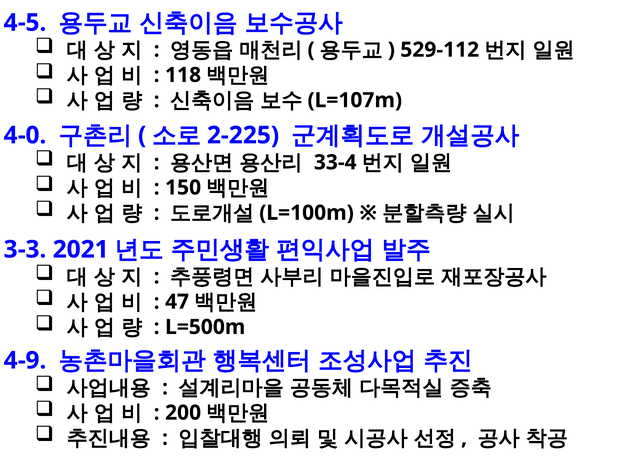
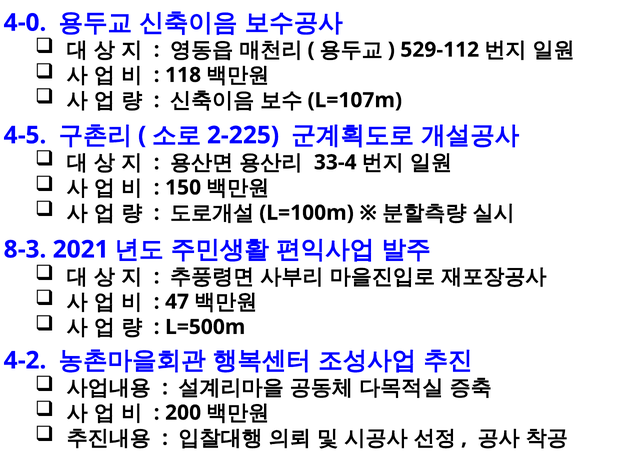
4-5: 4-5 -> 4-0
4-0: 4-0 -> 4-5
3-3: 3-3 -> 8-3
4-9: 4-9 -> 4-2
